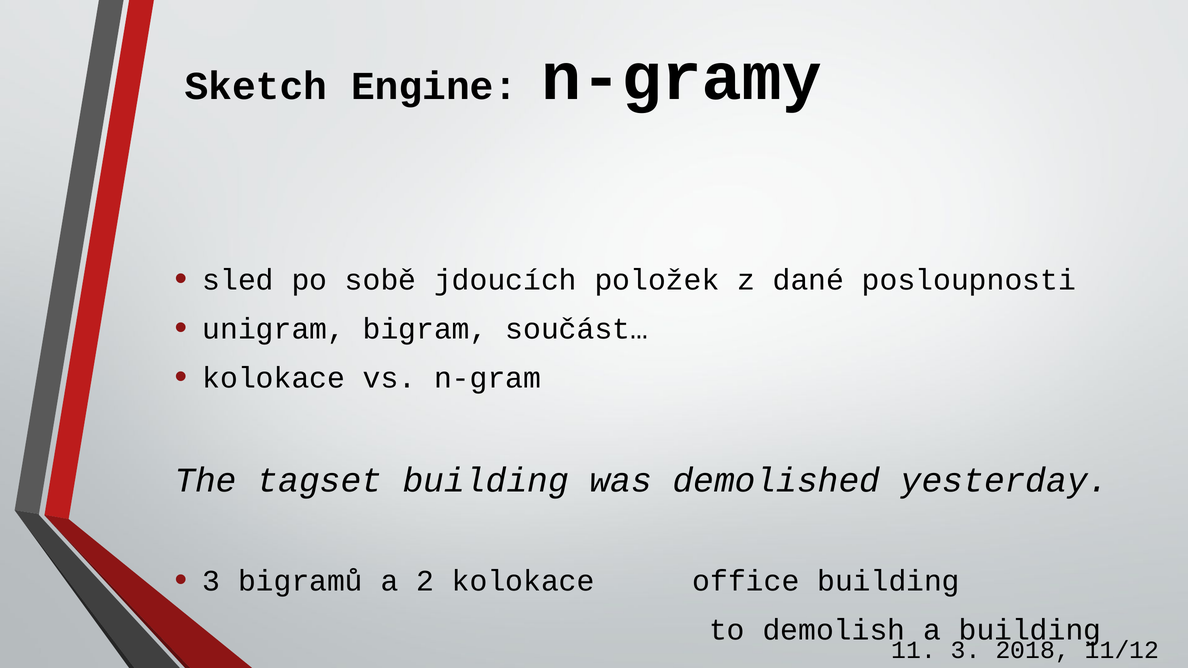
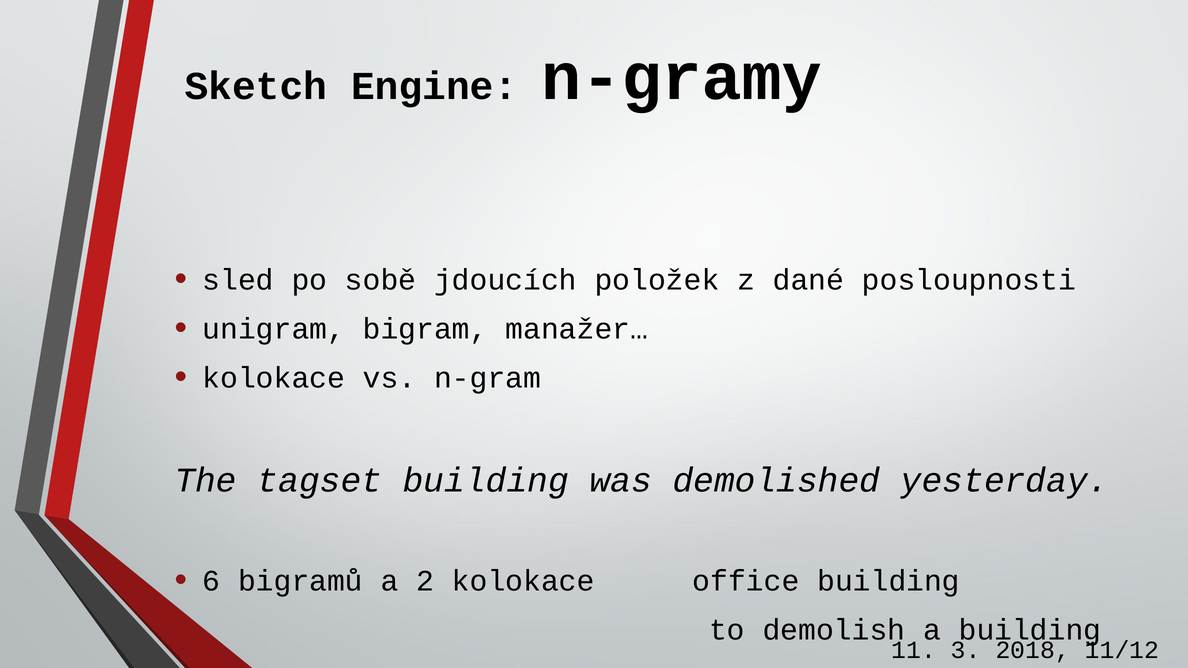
součást…: součást… -> manažer…
3 at (211, 581): 3 -> 6
